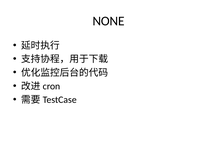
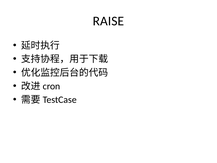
NONE: NONE -> RAISE
